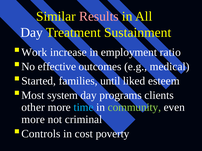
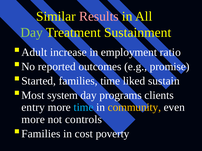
Day at (32, 33) colour: white -> light green
Work: Work -> Adult
effective: effective -> reported
medical: medical -> promise
families until: until -> time
esteem: esteem -> sustain
other: other -> entry
community colour: light green -> yellow
criminal: criminal -> controls
Controls at (41, 134): Controls -> Families
